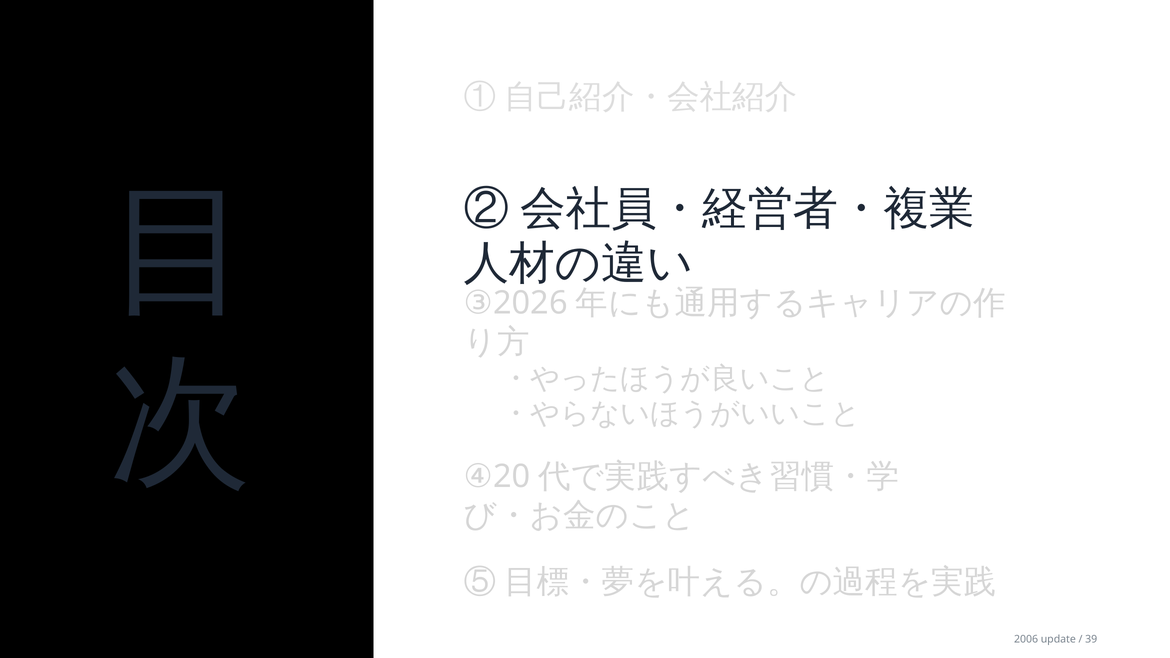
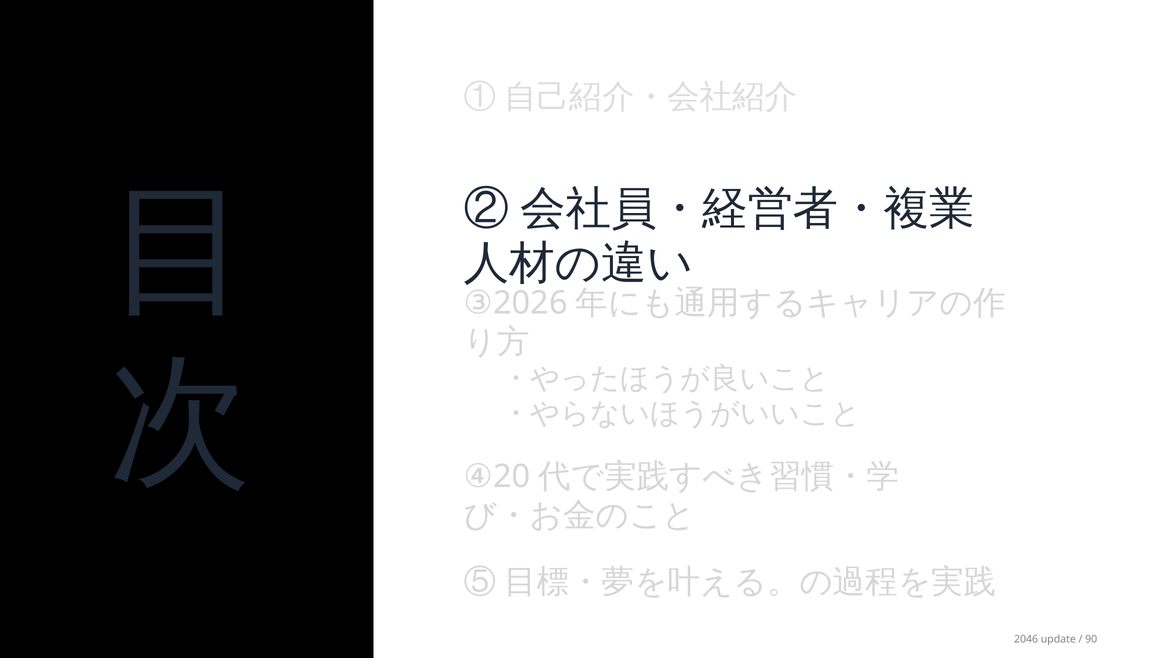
2006: 2006 -> 2046
39: 39 -> 90
